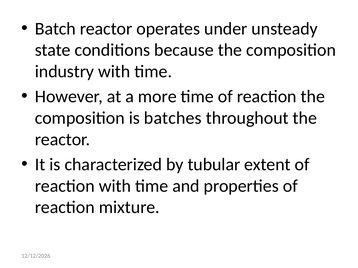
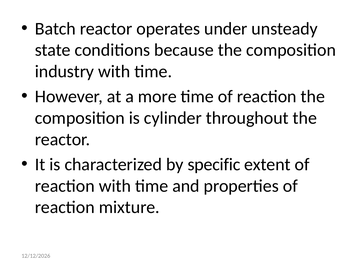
batches: batches -> cylinder
tubular: tubular -> specific
